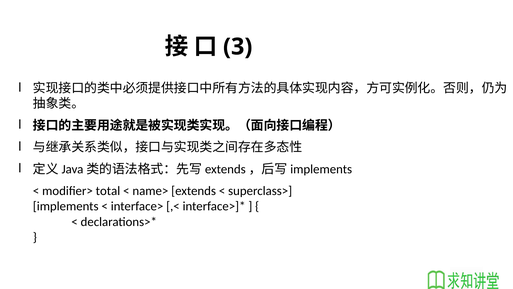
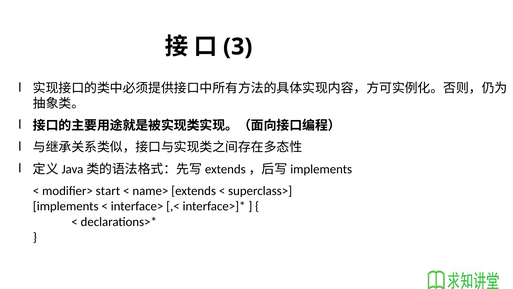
total: total -> start
